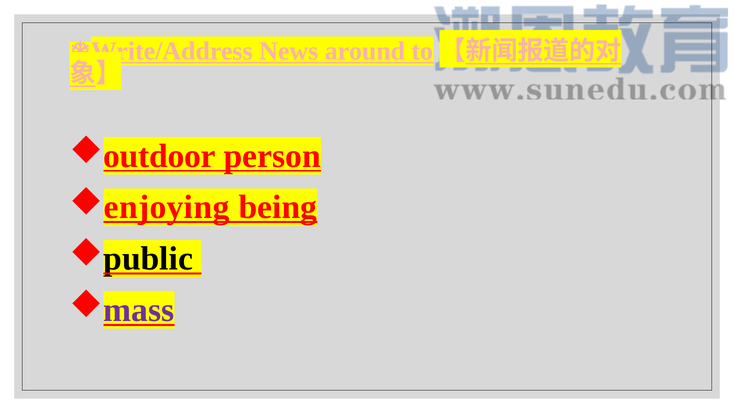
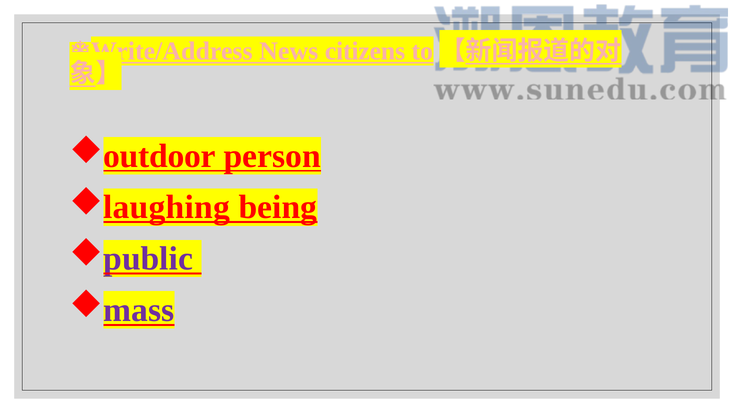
around: around -> citizens
enjoying: enjoying -> laughing
public colour: black -> purple
